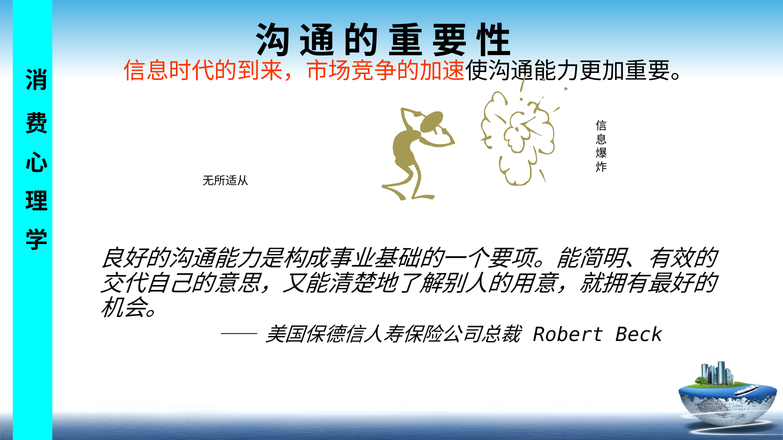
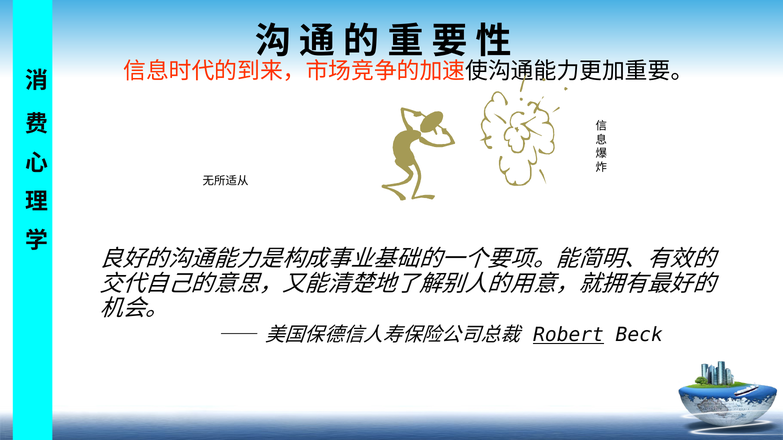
Robert underline: none -> present
